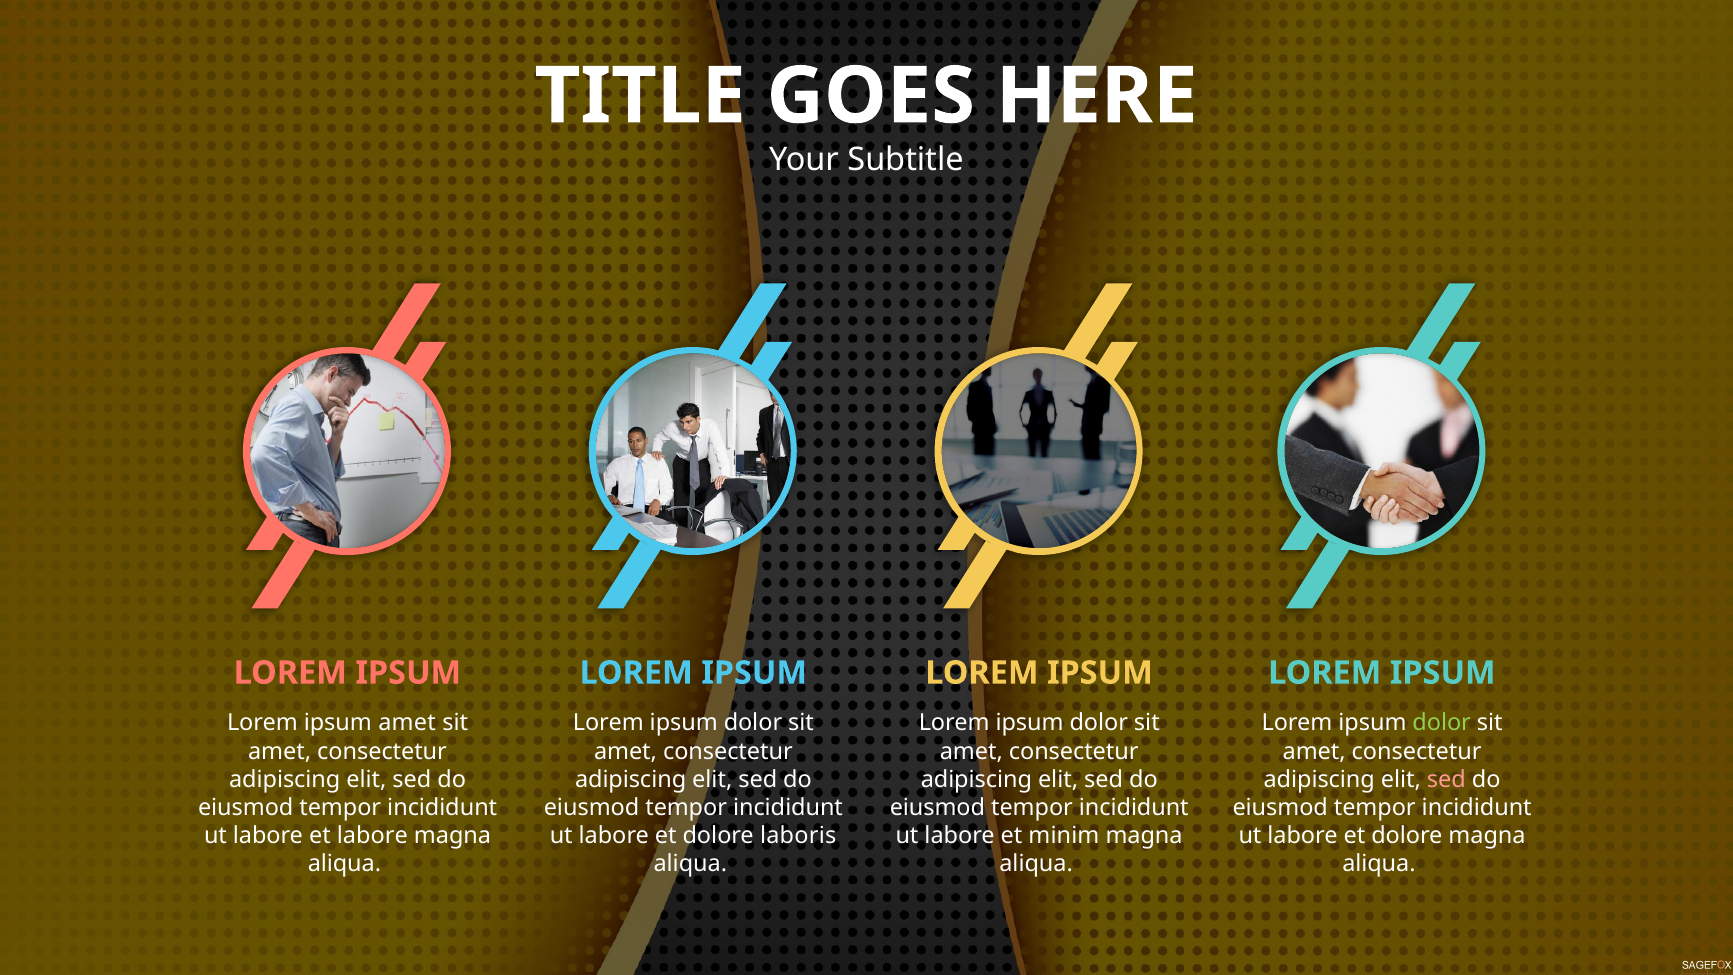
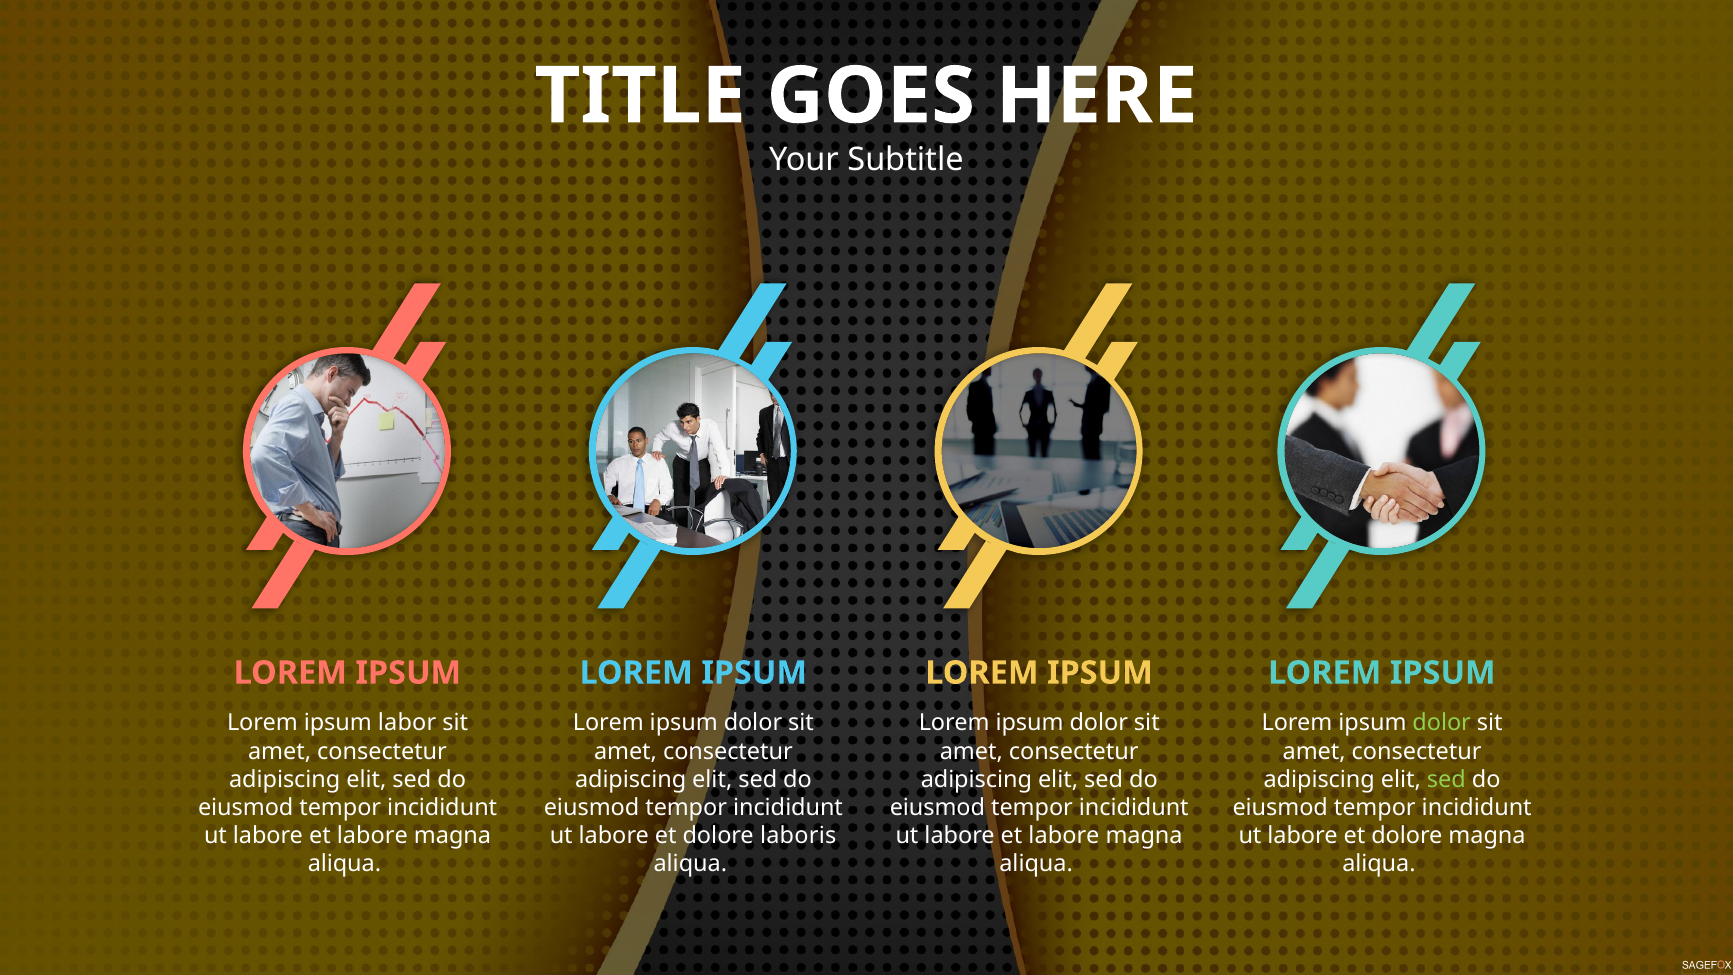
ipsum amet: amet -> labor
sed at (1446, 779) colour: pink -> light green
minim at (1064, 836): minim -> labore
